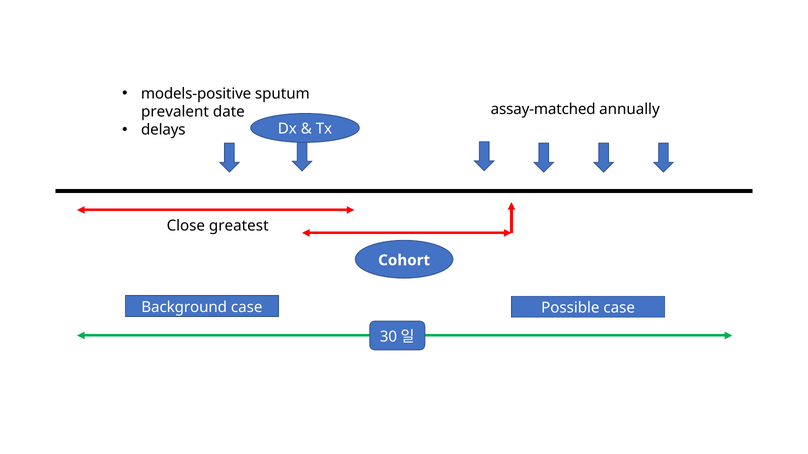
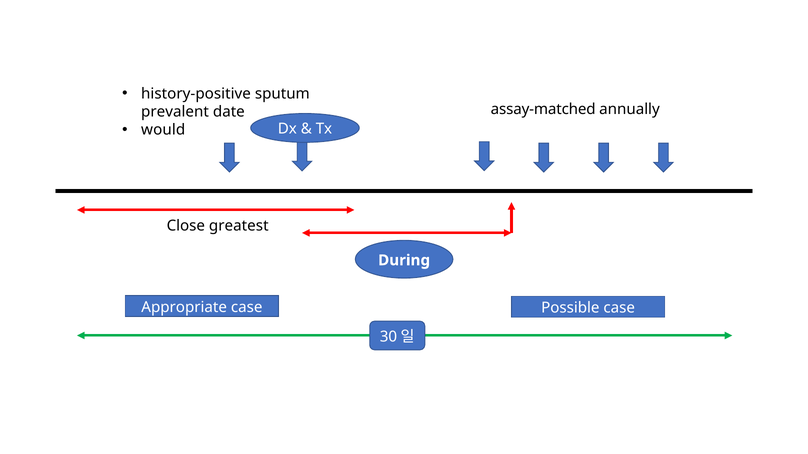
models-positive: models-positive -> history-positive
delays: delays -> would
Cohort: Cohort -> During
Background: Background -> Appropriate
